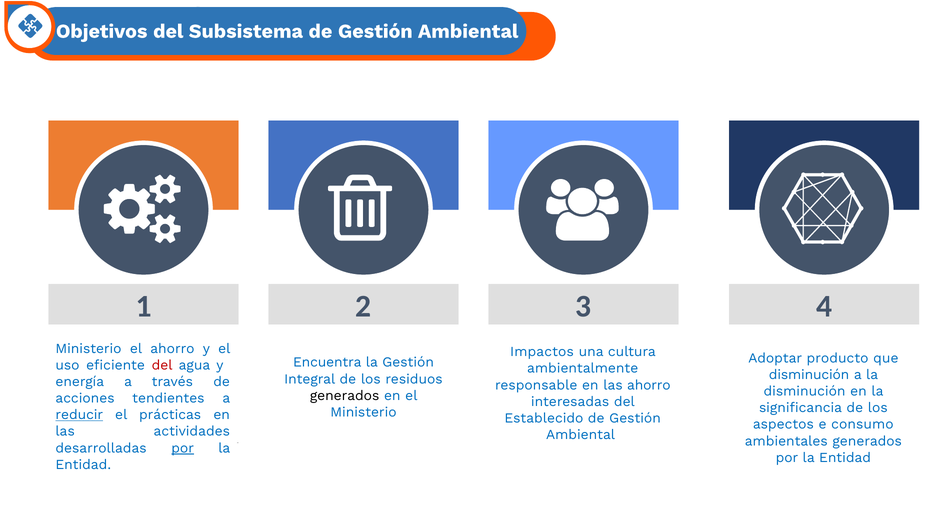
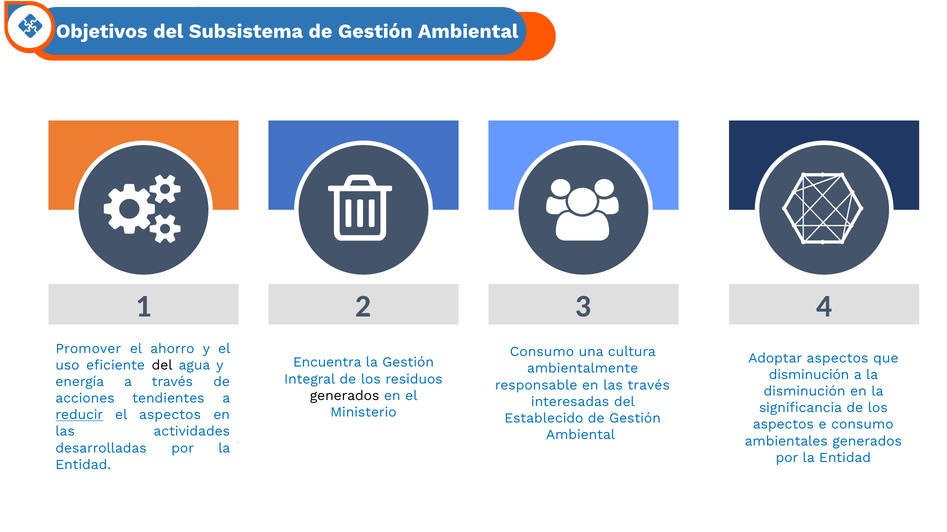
Ministerio at (88, 349): Ministerio -> Promover
Impactos at (542, 352): Impactos -> Consumo
Adoptar producto: producto -> aspectos
del at (162, 366) colour: red -> black
las ahorro: ahorro -> través
el prácticas: prácticas -> aspectos
por at (183, 449) underline: present -> none
